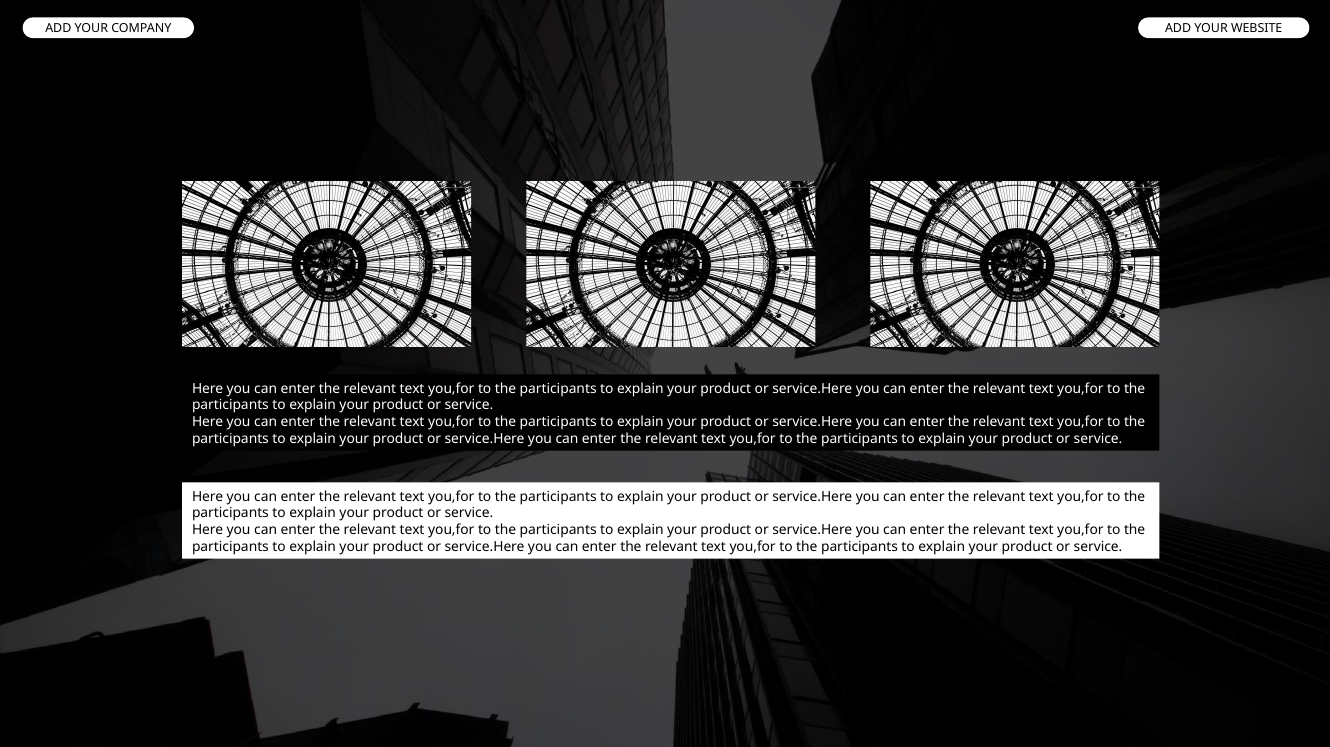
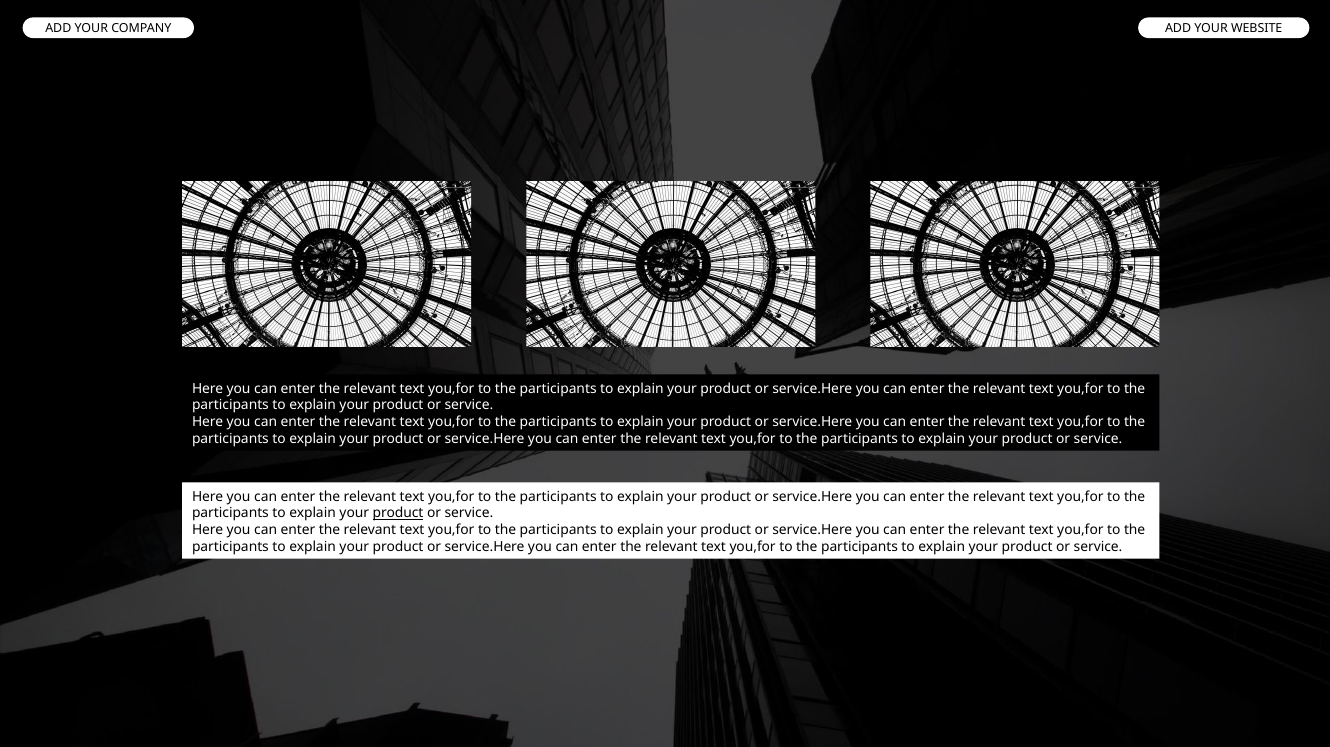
product at (398, 513) underline: none -> present
